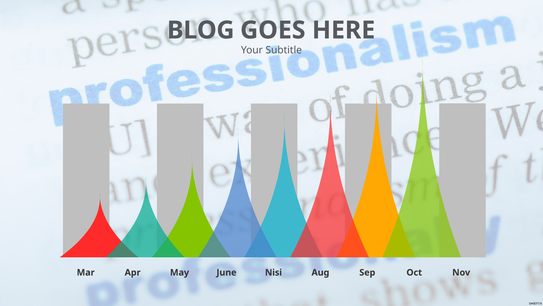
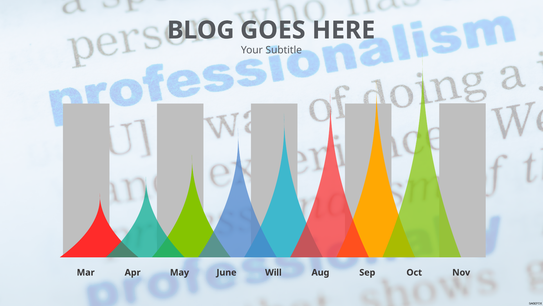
Nisi: Nisi -> Will
